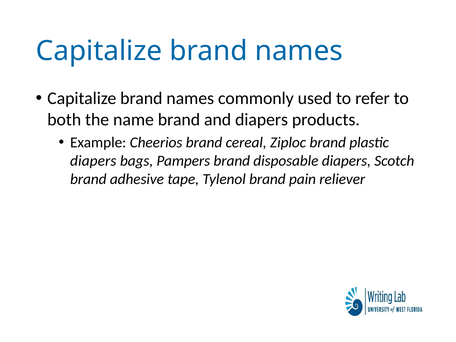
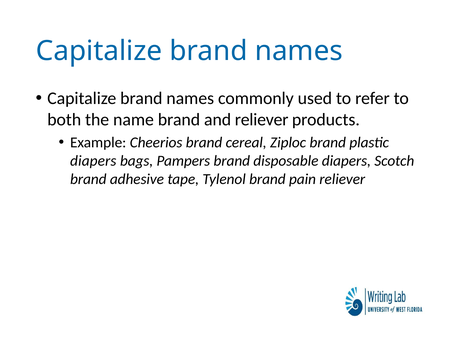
and diapers: diapers -> reliever
